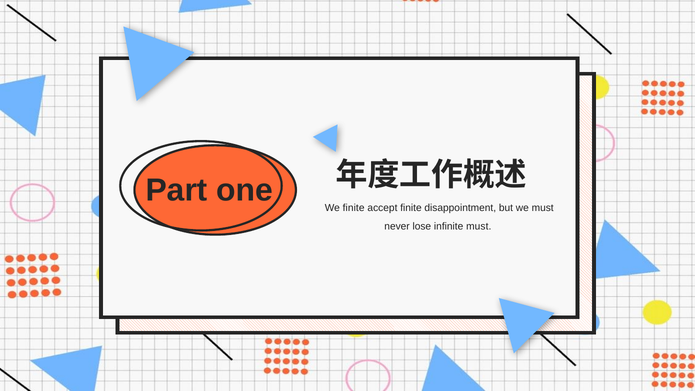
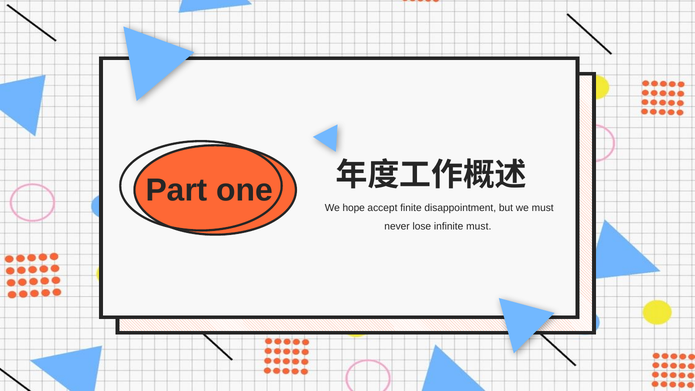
We finite: finite -> hope
